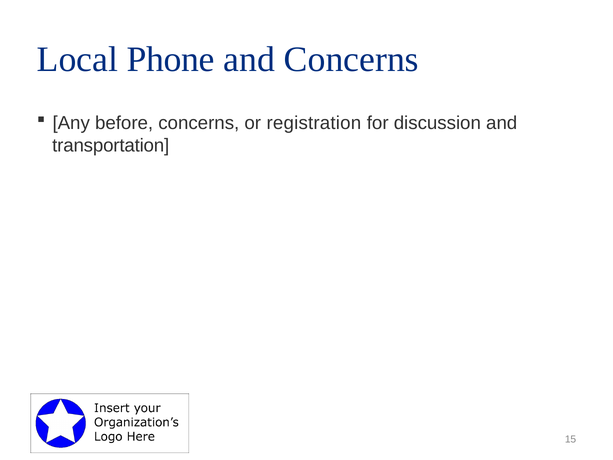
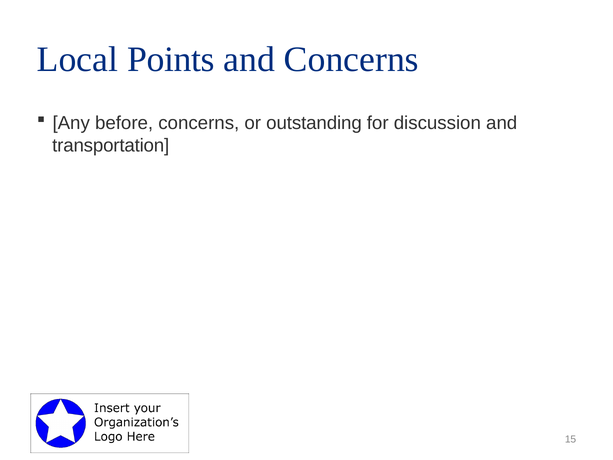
Phone: Phone -> Points
registration: registration -> outstanding
